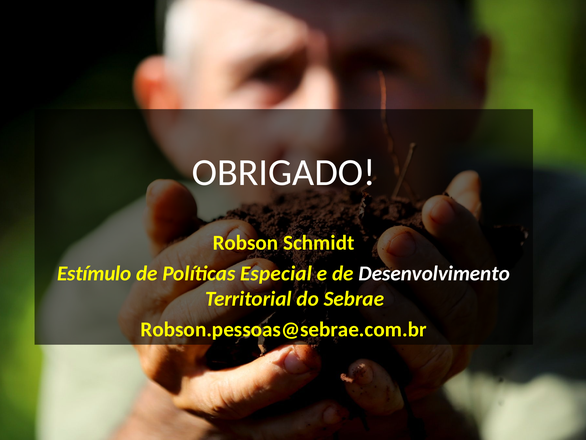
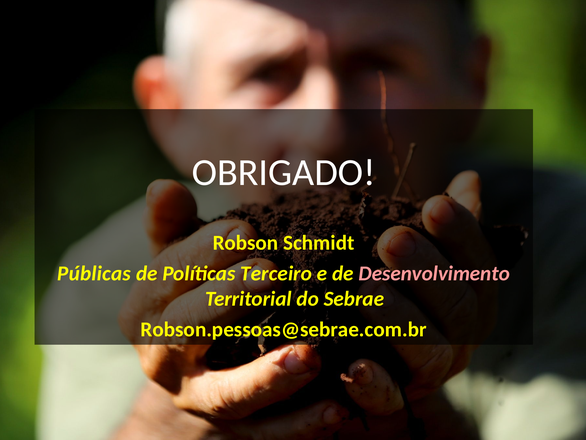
Estímulo: Estímulo -> Públicas
Especial: Especial -> Terceiro
Desenvolvimento colour: white -> pink
